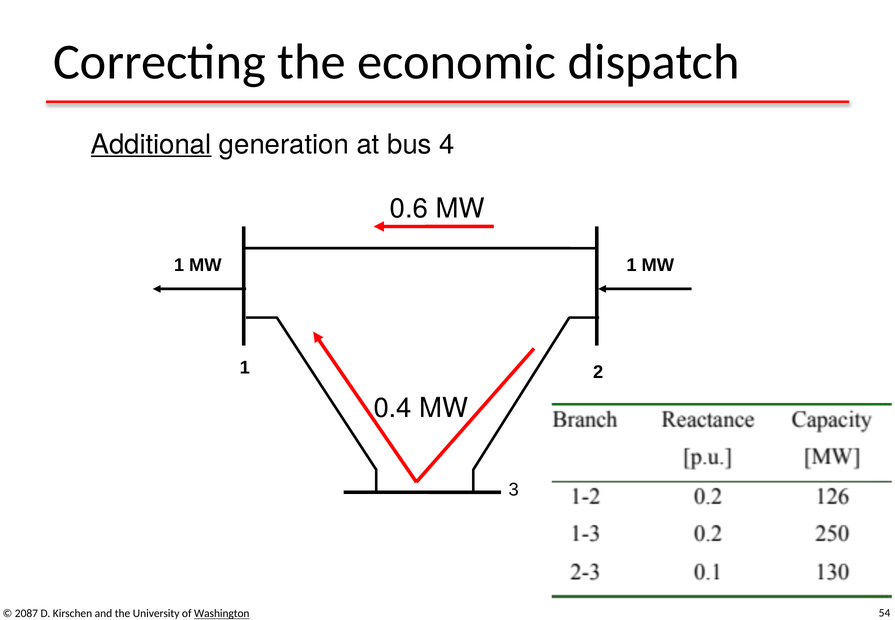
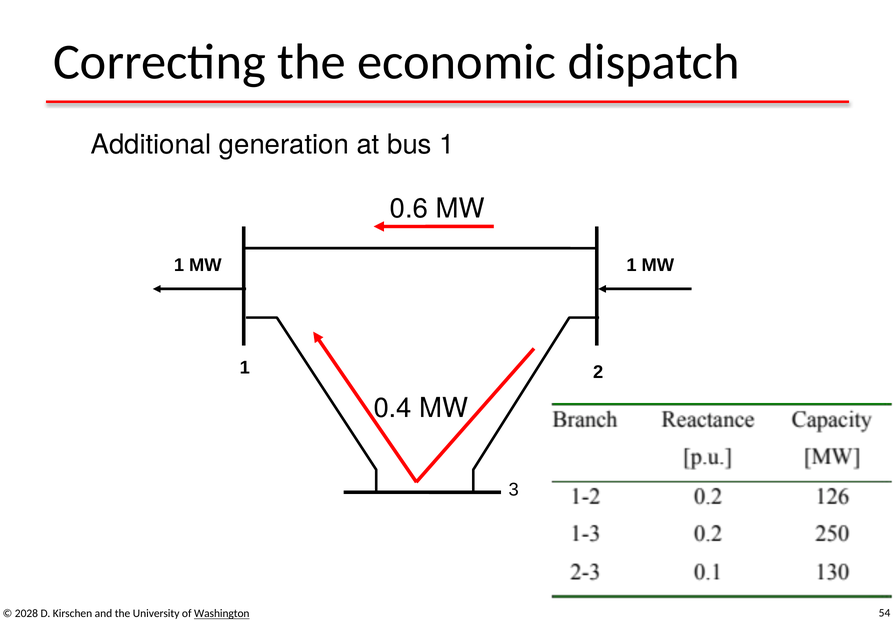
Additional underline: present -> none
bus 4: 4 -> 1
2087: 2087 -> 2028
